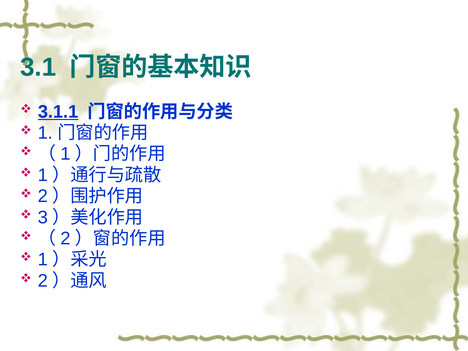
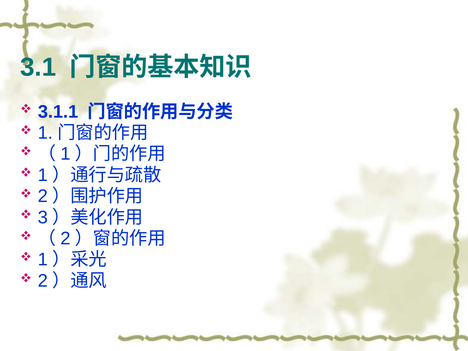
3.1.1 underline: present -> none
